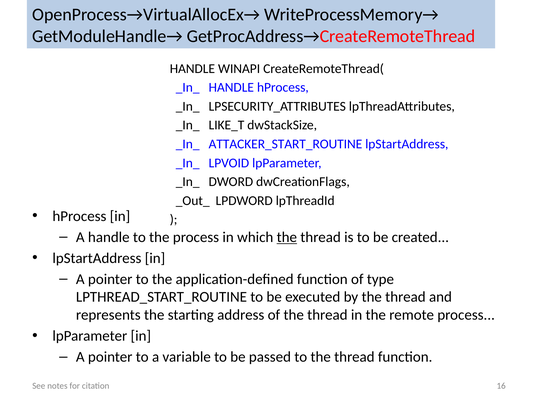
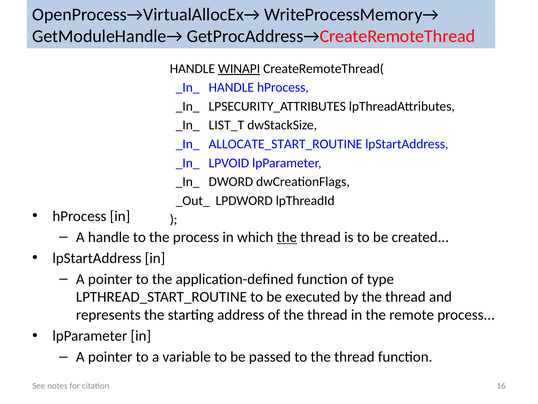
WINAPI underline: none -> present
LIKE_T: LIKE_T -> LIST_T
ATTACKER_START_ROUTINE: ATTACKER_START_ROUTINE -> ALLOCATE_START_ROUTINE
